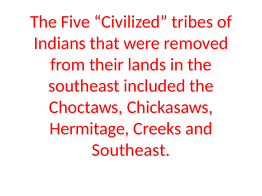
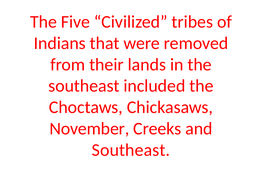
Hermitage: Hermitage -> November
